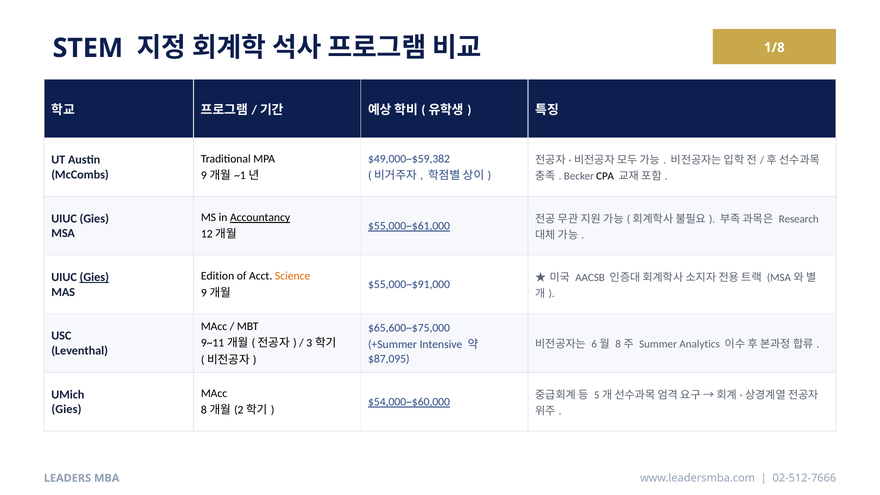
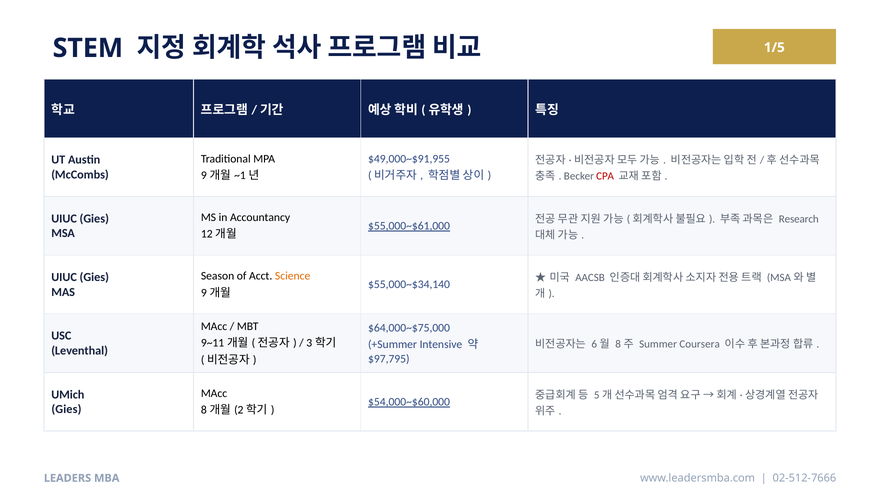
1/8: 1/8 -> 1/5
$49,000~$59,382: $49,000~$59,382 -> $49,000~$91,955
CPA colour: black -> red
Accountancy underline: present -> none
Edition: Edition -> Season
Gies at (94, 277) underline: present -> none
$55,000~$91,000: $55,000~$91,000 -> $55,000~$34,140
$65,600~$75,000: $65,600~$75,000 -> $64,000~$75,000
Analytics: Analytics -> Coursera
$87,095: $87,095 -> $97,795
